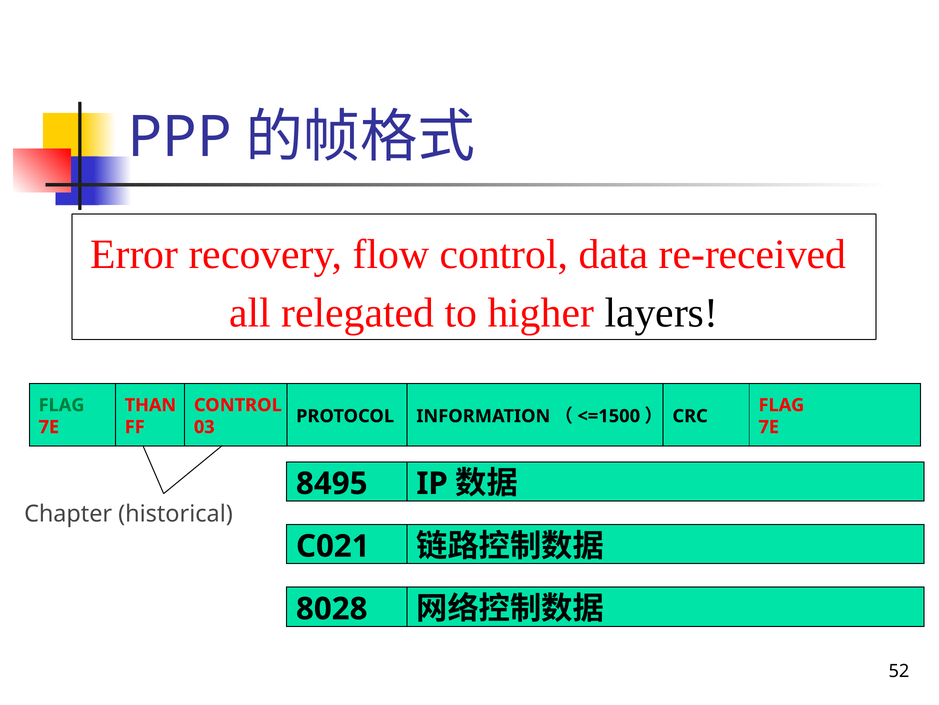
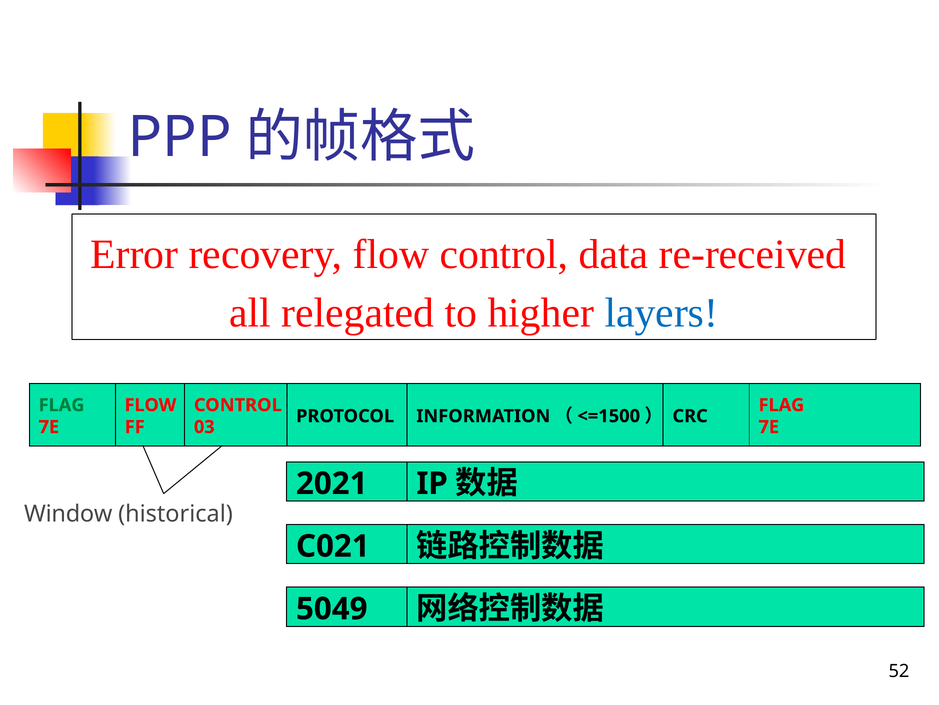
layers colour: black -> blue
THAN at (150, 405): THAN -> FLOW
8495: 8495 -> 2021
Chapter: Chapter -> Window
8028: 8028 -> 5049
